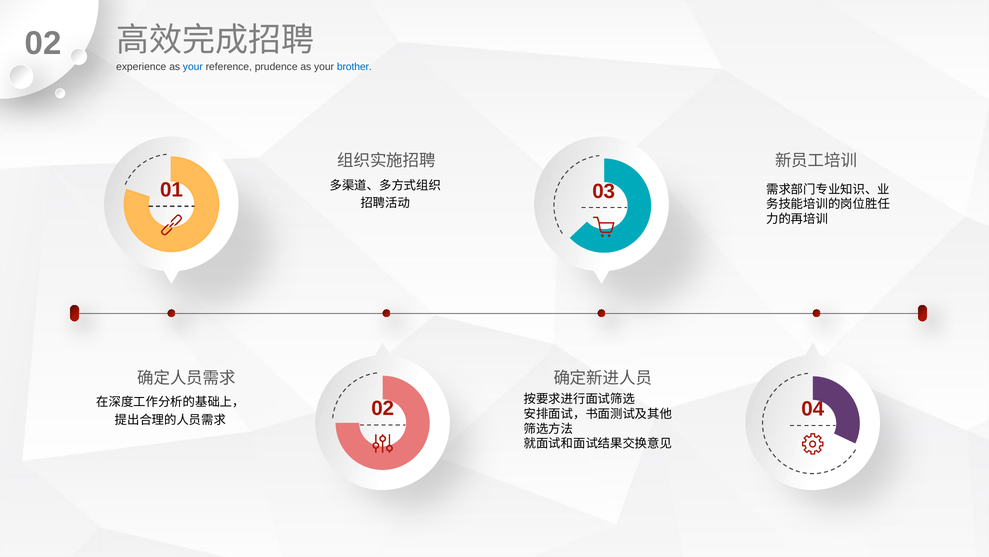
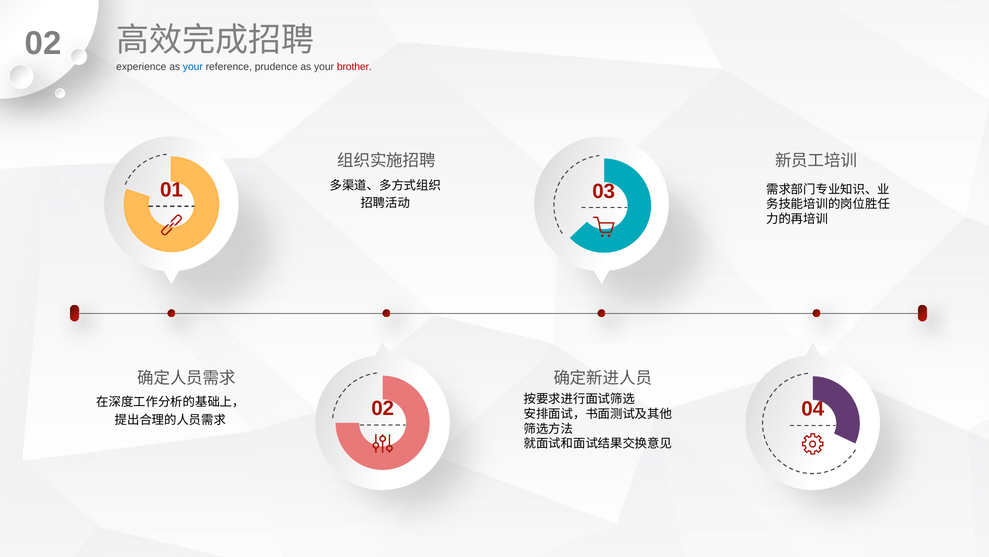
brother colour: blue -> red
